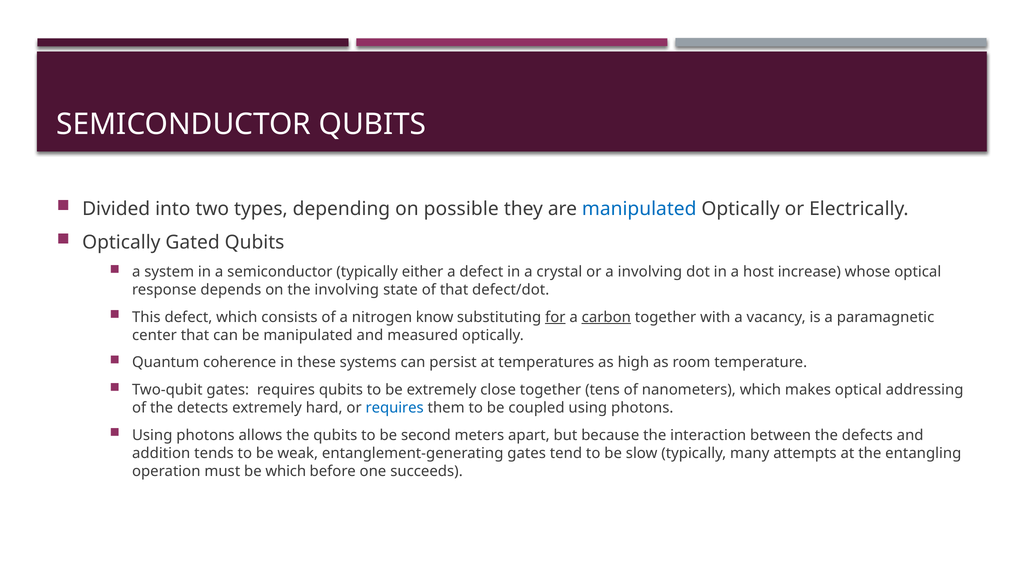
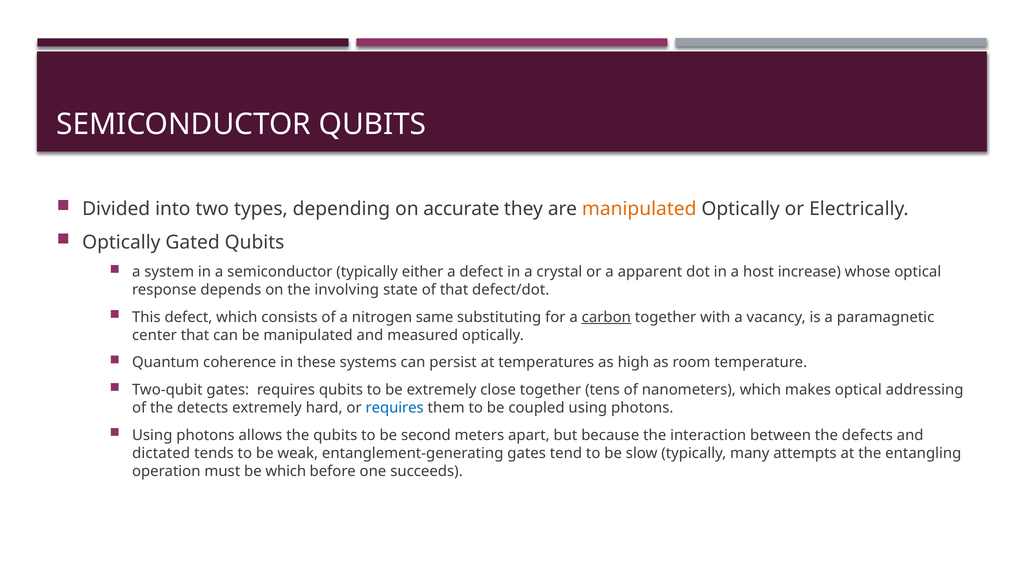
possible: possible -> accurate
manipulated at (639, 209) colour: blue -> orange
a involving: involving -> apparent
know: know -> same
for underline: present -> none
addition: addition -> dictated
